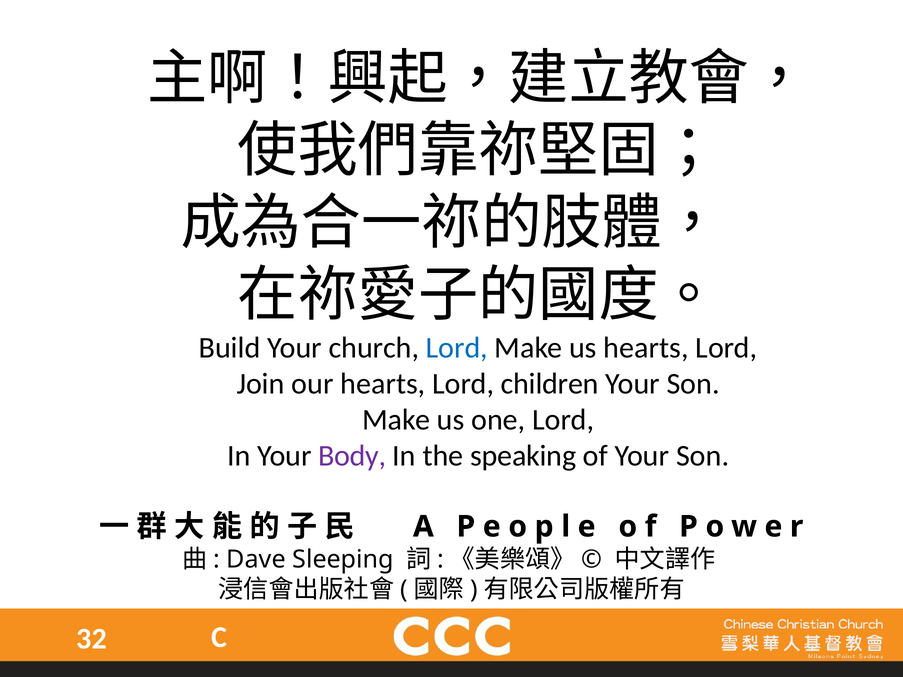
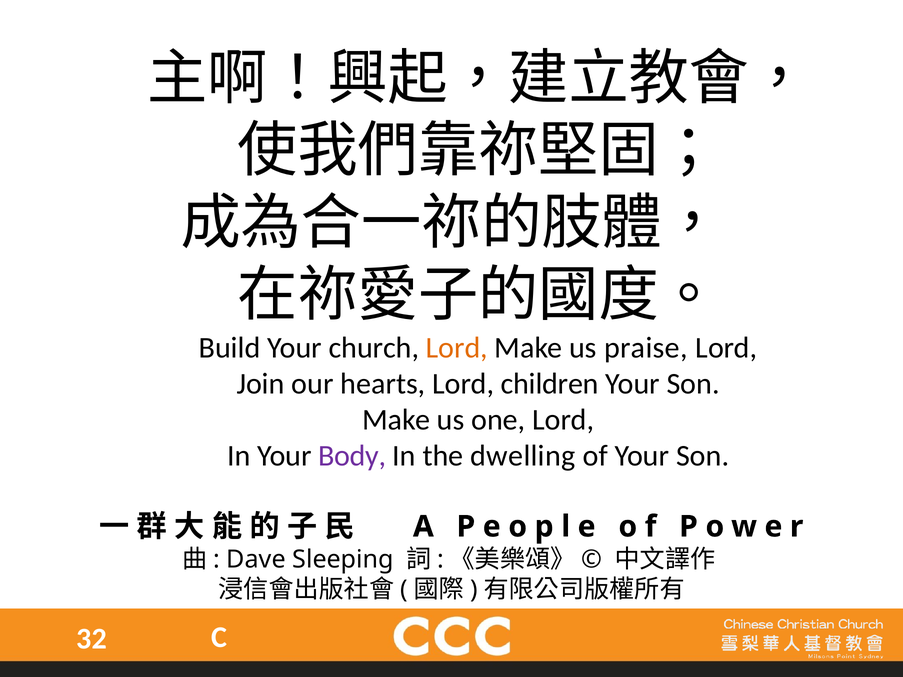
Lord at (457, 348) colour: blue -> orange
us hearts: hearts -> praise
speaking: speaking -> dwelling
